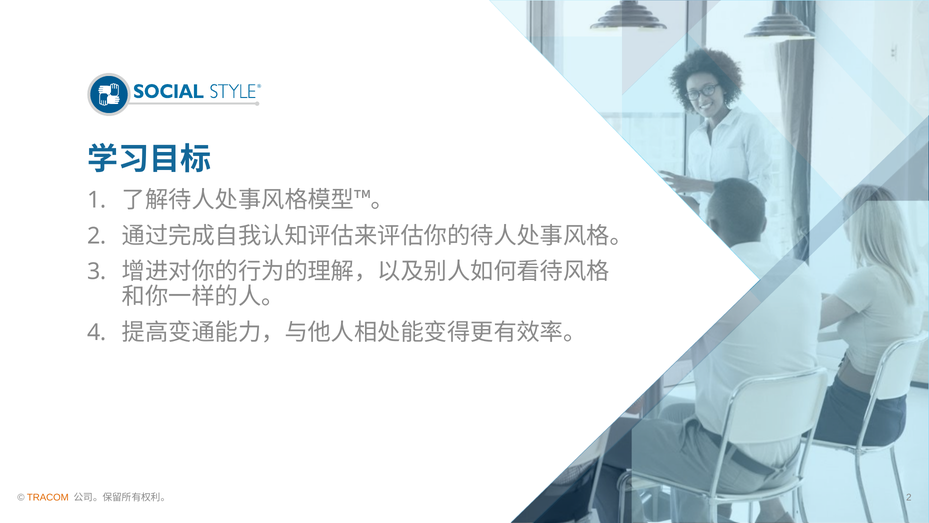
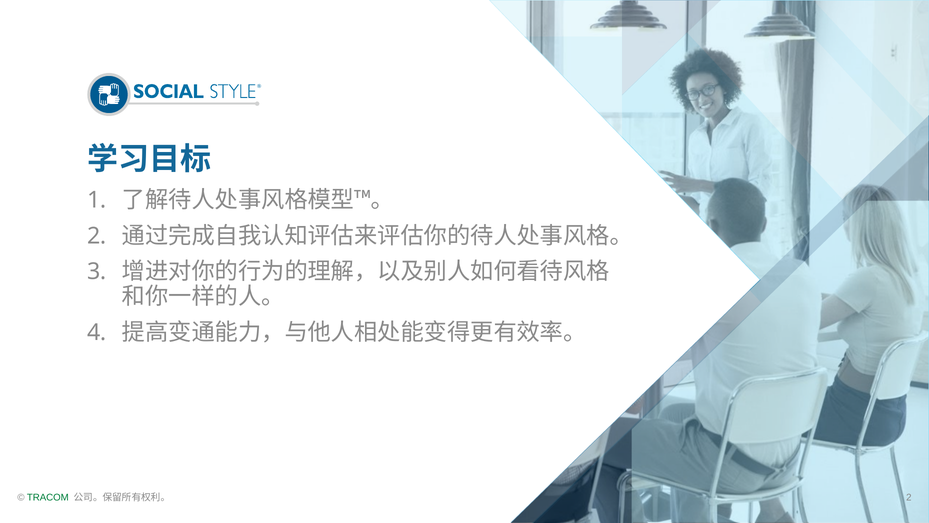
TRACOM colour: orange -> green
